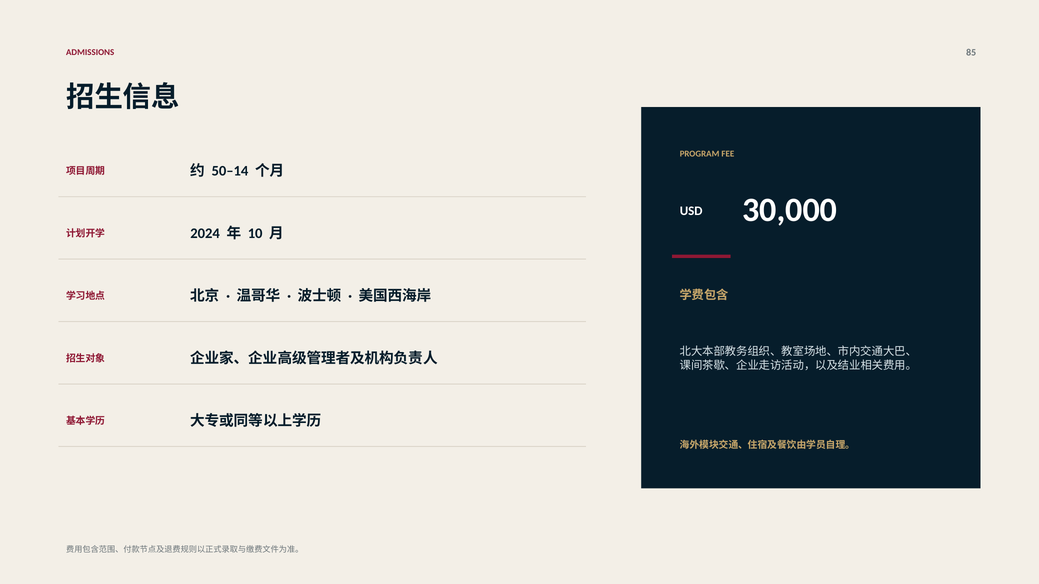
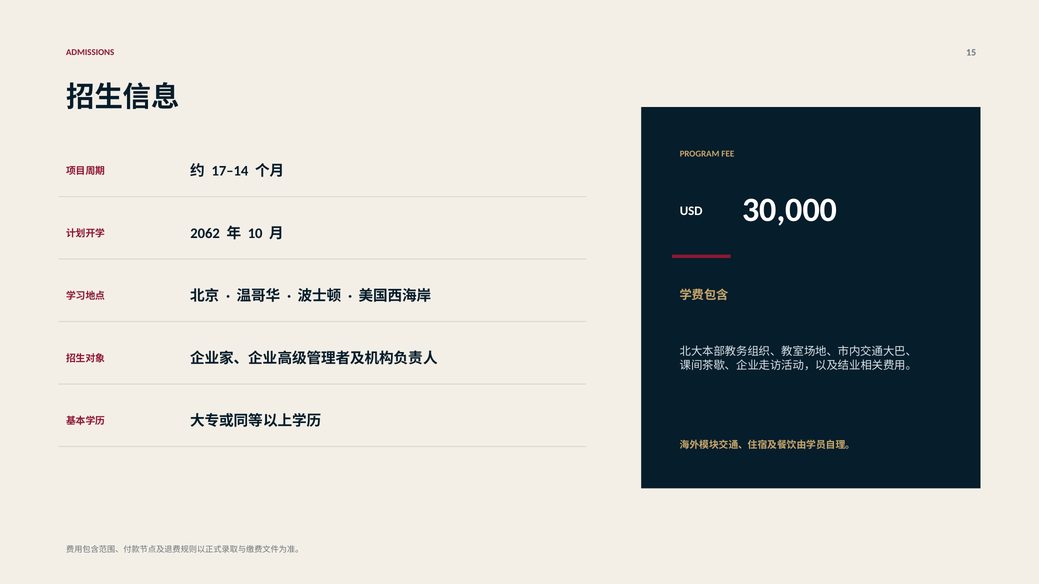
85: 85 -> 15
50–14: 50–14 -> 17–14
2024: 2024 -> 2062
